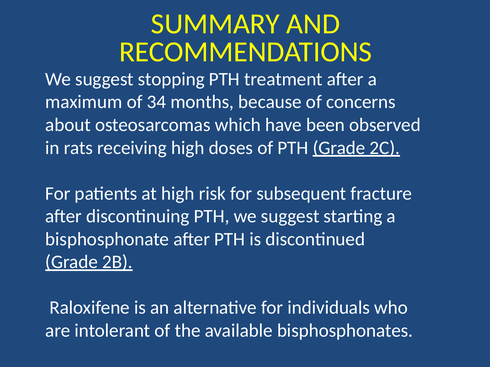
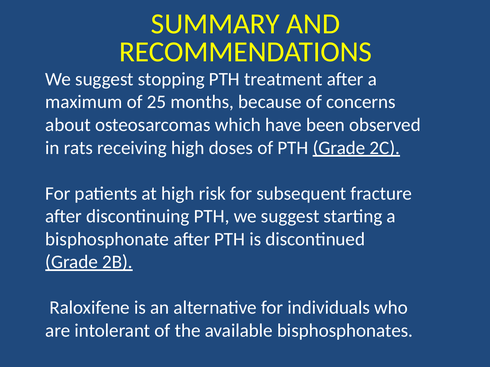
34: 34 -> 25
